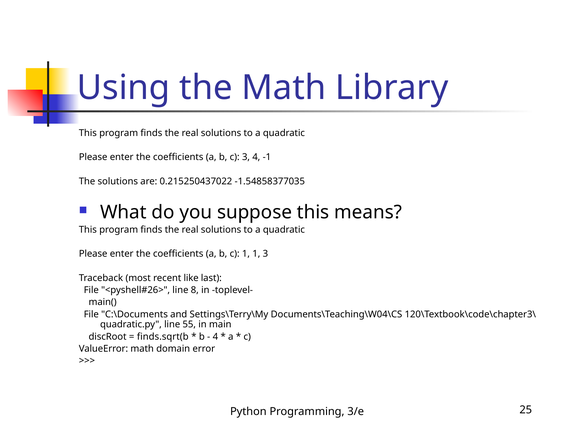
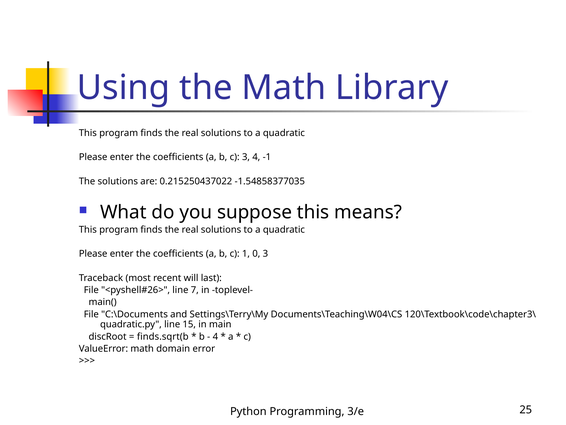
1 1: 1 -> 0
like: like -> will
8: 8 -> 7
55: 55 -> 15
